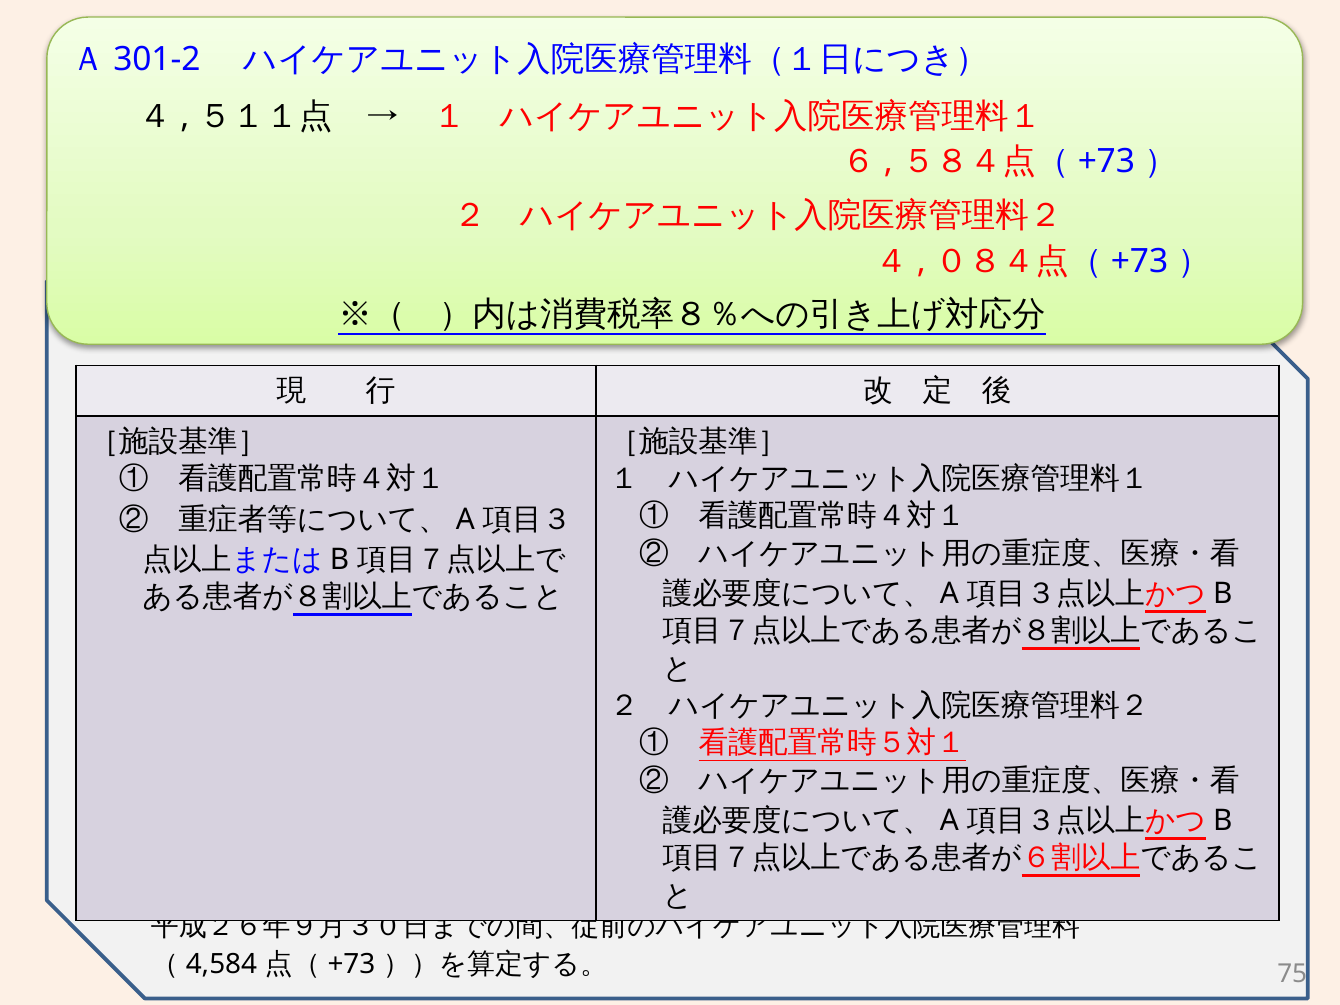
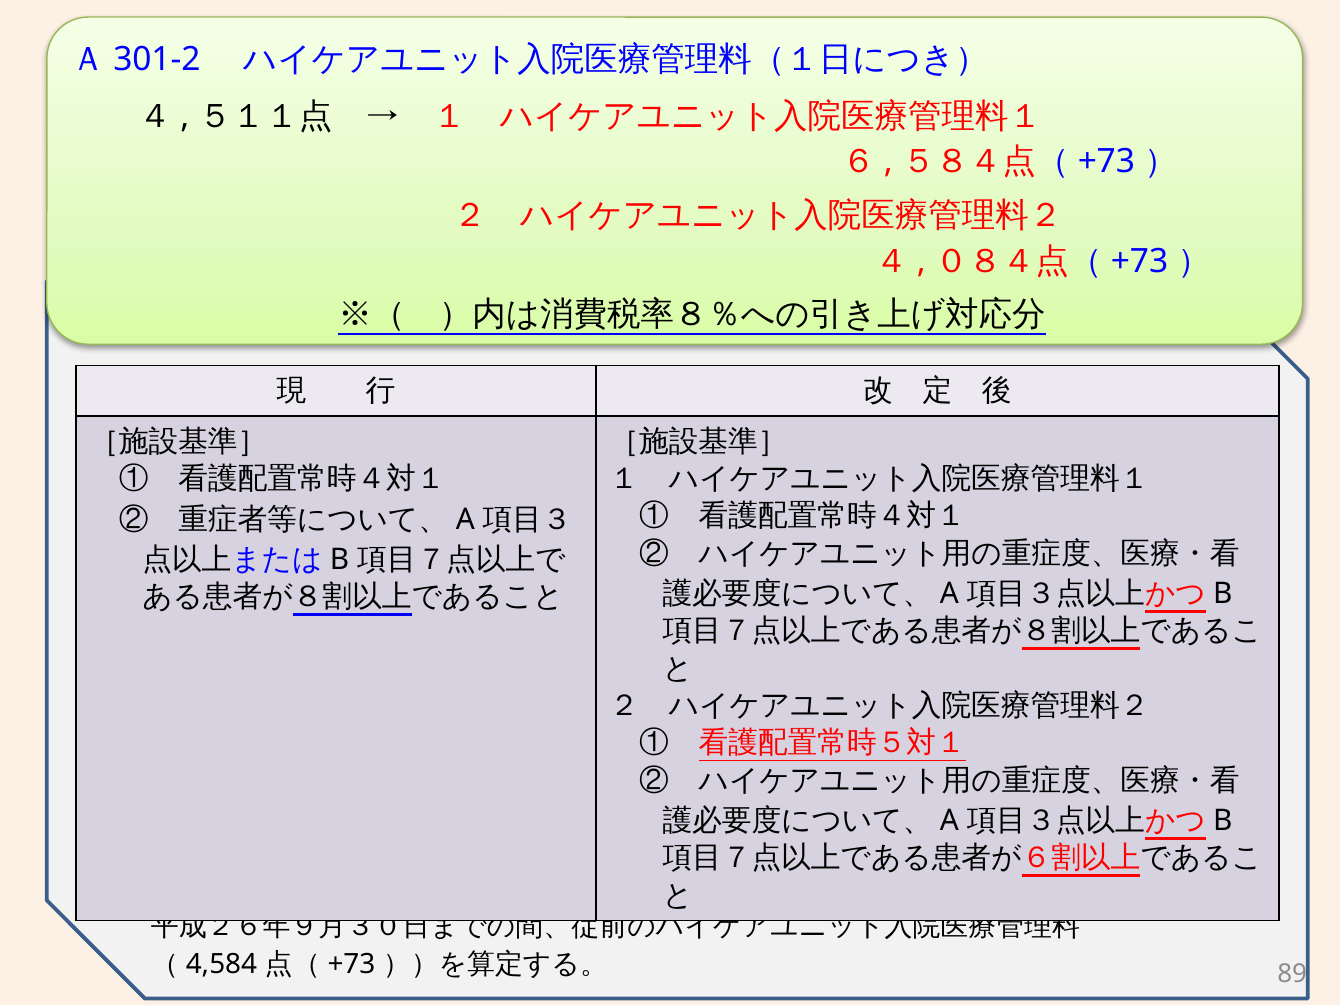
75: 75 -> 89
